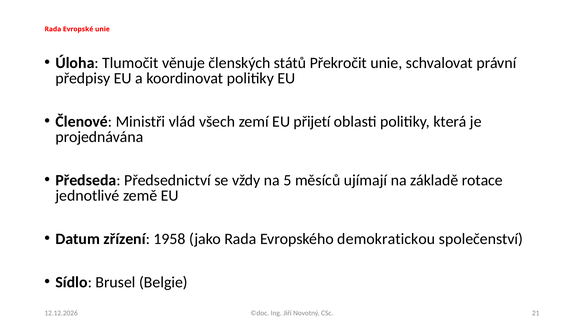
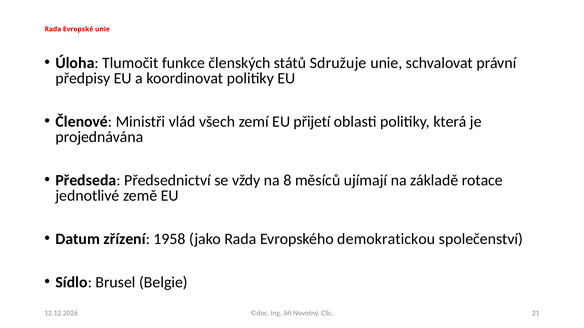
věnuje: věnuje -> funkce
Překročit: Překročit -> Sdružuje
5: 5 -> 8
